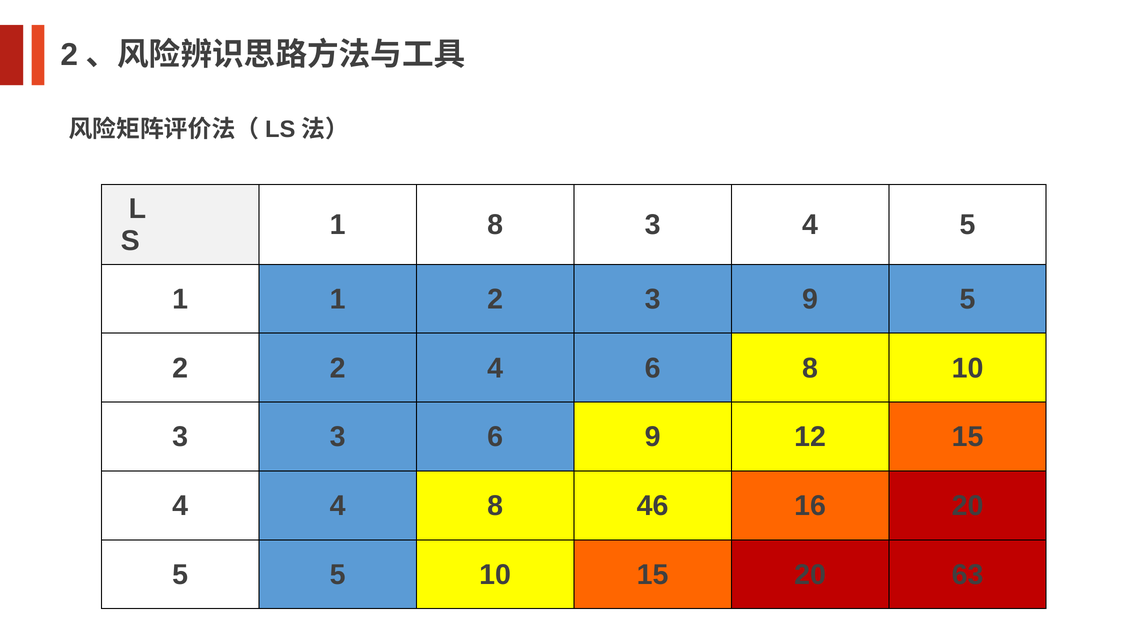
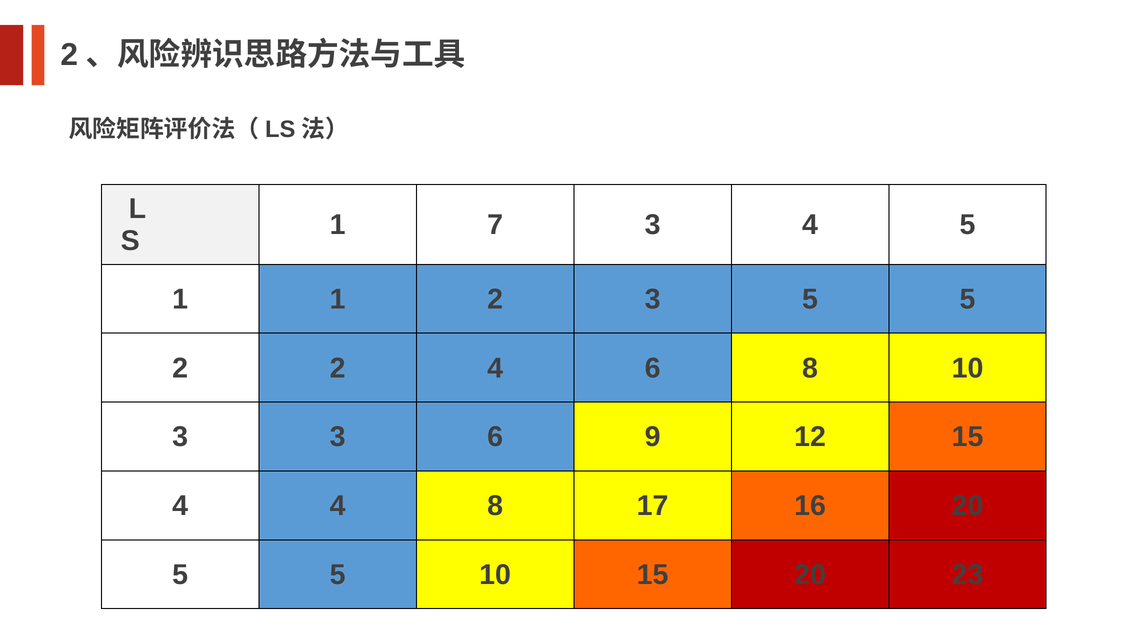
1 8: 8 -> 7
3 9: 9 -> 5
46: 46 -> 17
63: 63 -> 23
